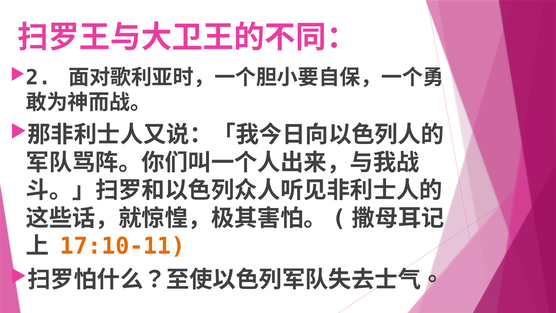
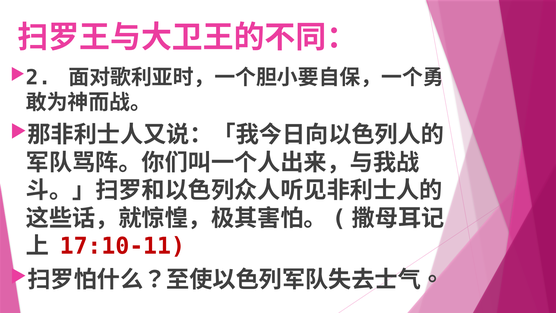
17:10-11 colour: orange -> red
